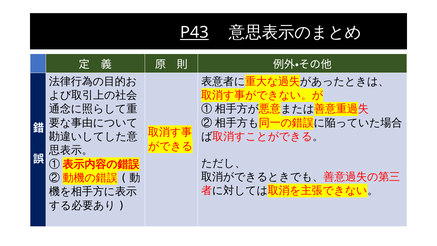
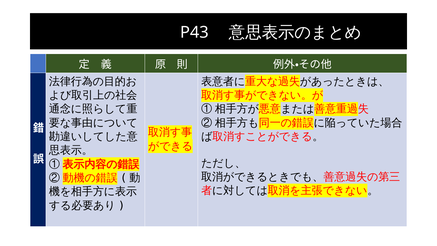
P43 underline: present -> none
